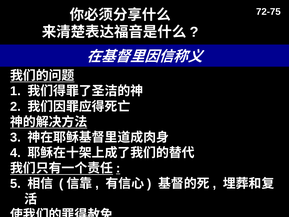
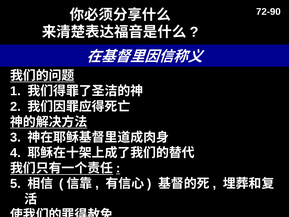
72-75: 72-75 -> 72-90
